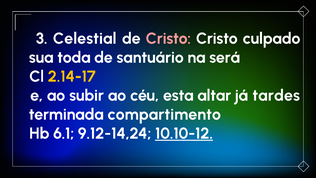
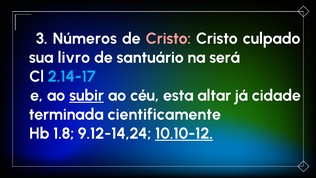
Celestial: Celestial -> Números
toda: toda -> livro
2.14-17 colour: yellow -> light blue
subir underline: none -> present
tardes: tardes -> cidade
compartimento: compartimento -> cientificamente
6.1: 6.1 -> 1.8
